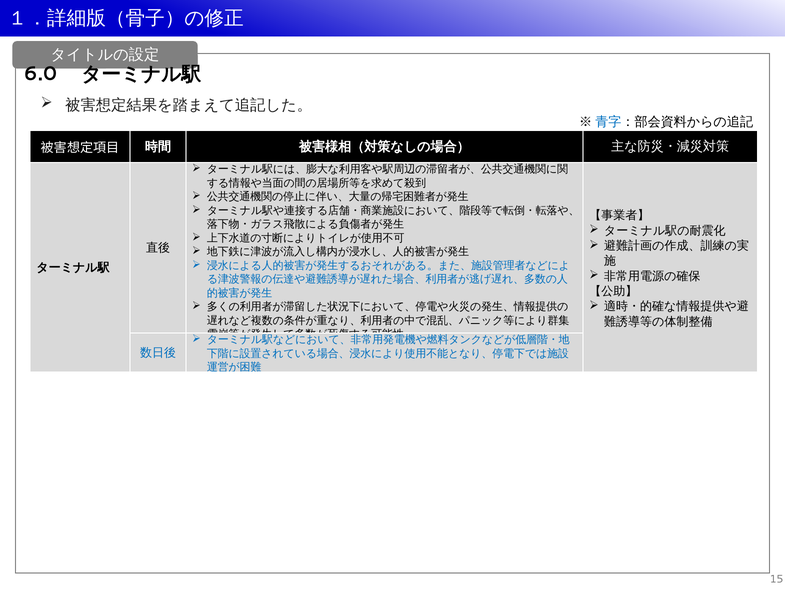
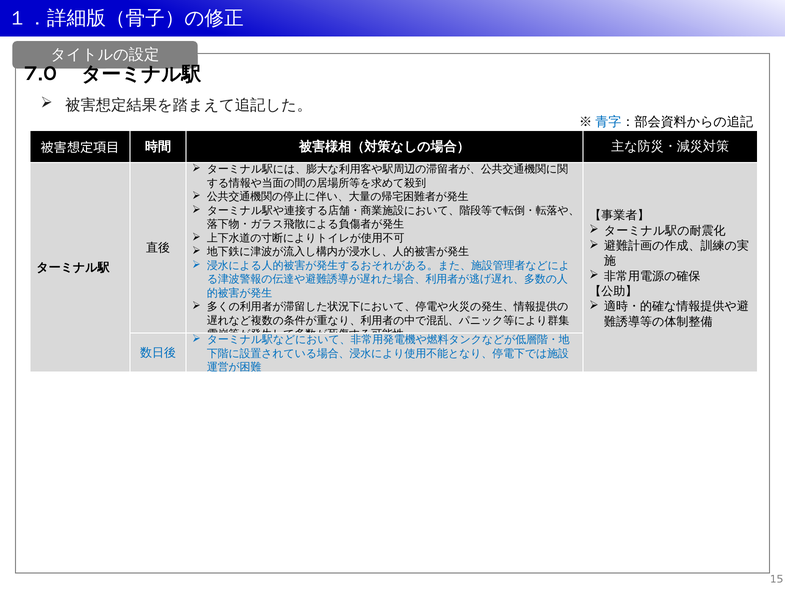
6.0: 6.0 -> 7.0
